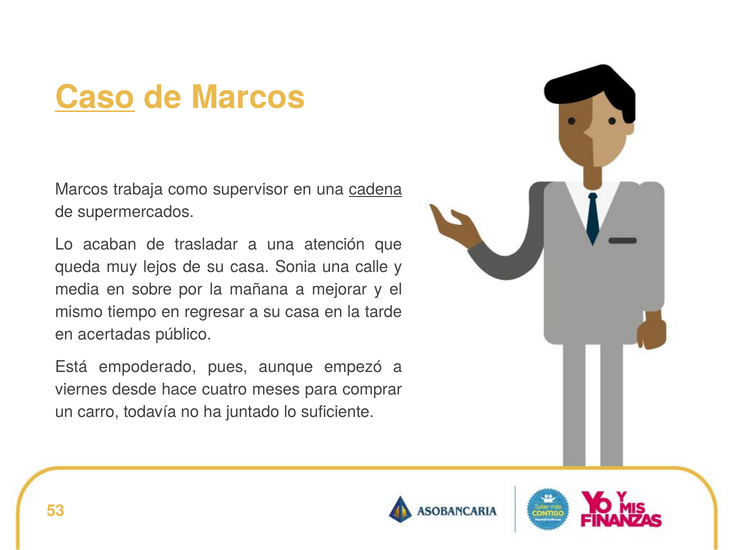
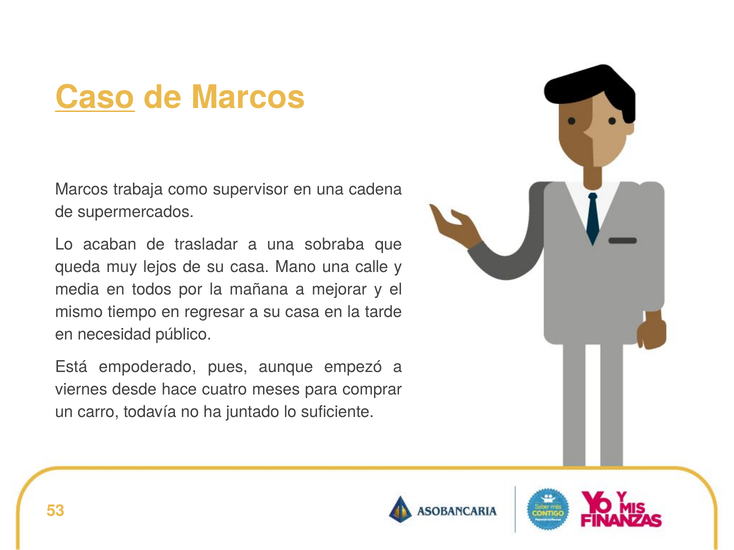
cadena underline: present -> none
atención: atención -> sobraba
Sonia: Sonia -> Mano
sobre: sobre -> todos
acertadas: acertadas -> necesidad
